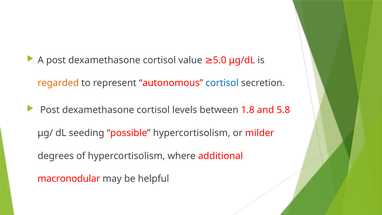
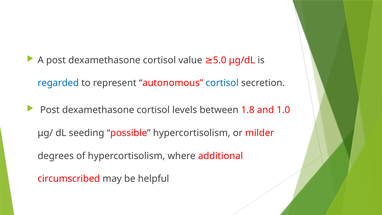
regarded colour: orange -> blue
5.8: 5.8 -> 1.0
macronodular: macronodular -> circumscribed
